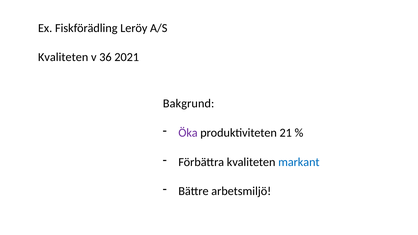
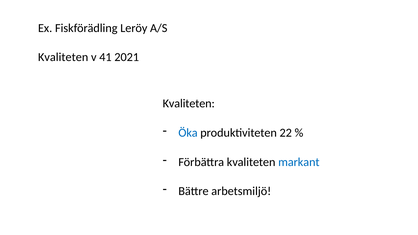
36: 36 -> 41
Bakgrund at (189, 104): Bakgrund -> Kvaliteten
Öka colour: purple -> blue
21: 21 -> 22
